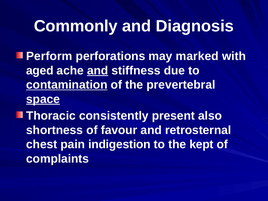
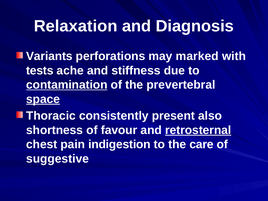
Commonly: Commonly -> Relaxation
Perform: Perform -> Variants
aged: aged -> tests
and at (98, 71) underline: present -> none
retrosternal underline: none -> present
kept: kept -> care
complaints: complaints -> suggestive
